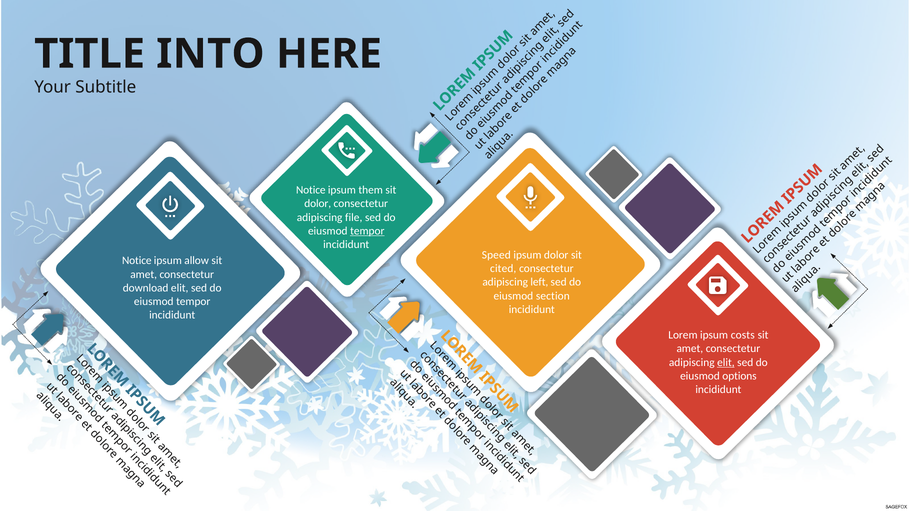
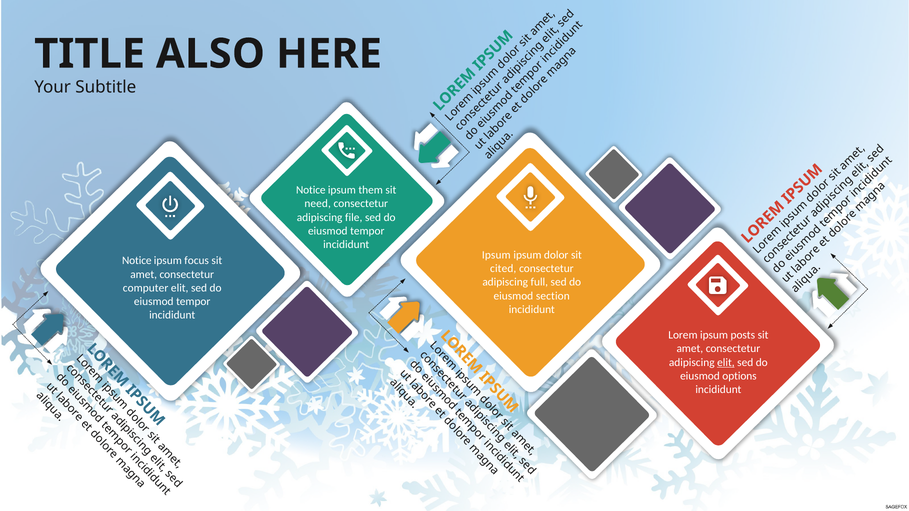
INTO: INTO -> ALSO
dolor at (318, 204): dolor -> need
tempor at (367, 231) underline: present -> none
Speed at (496, 255): Speed -> Ipsum
allow: allow -> focus
left: left -> full
download: download -> computer
costs: costs -> posts
